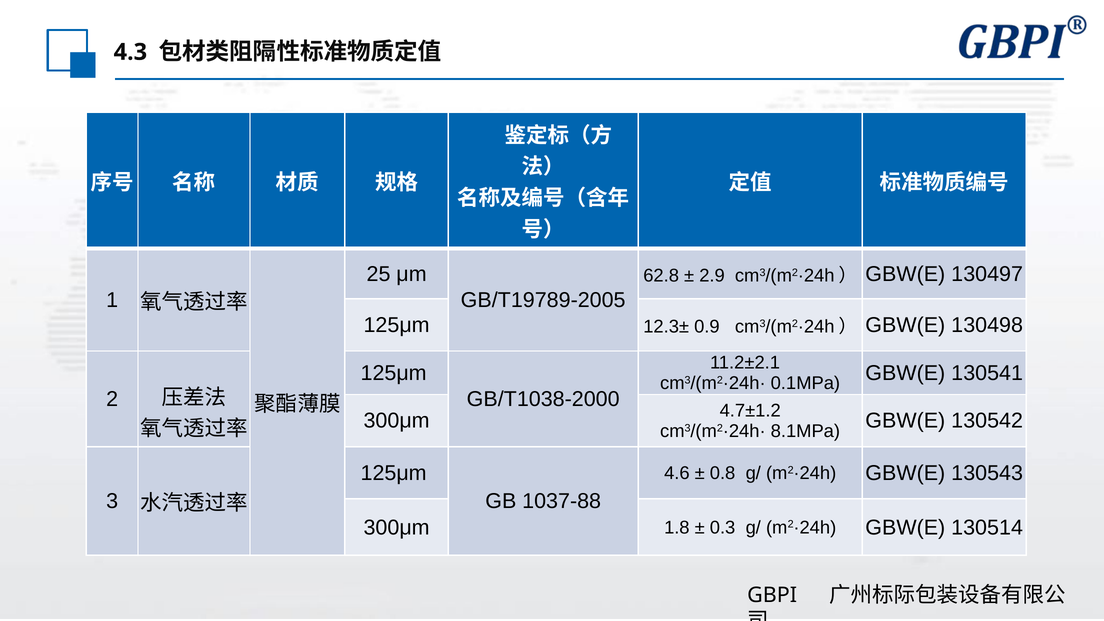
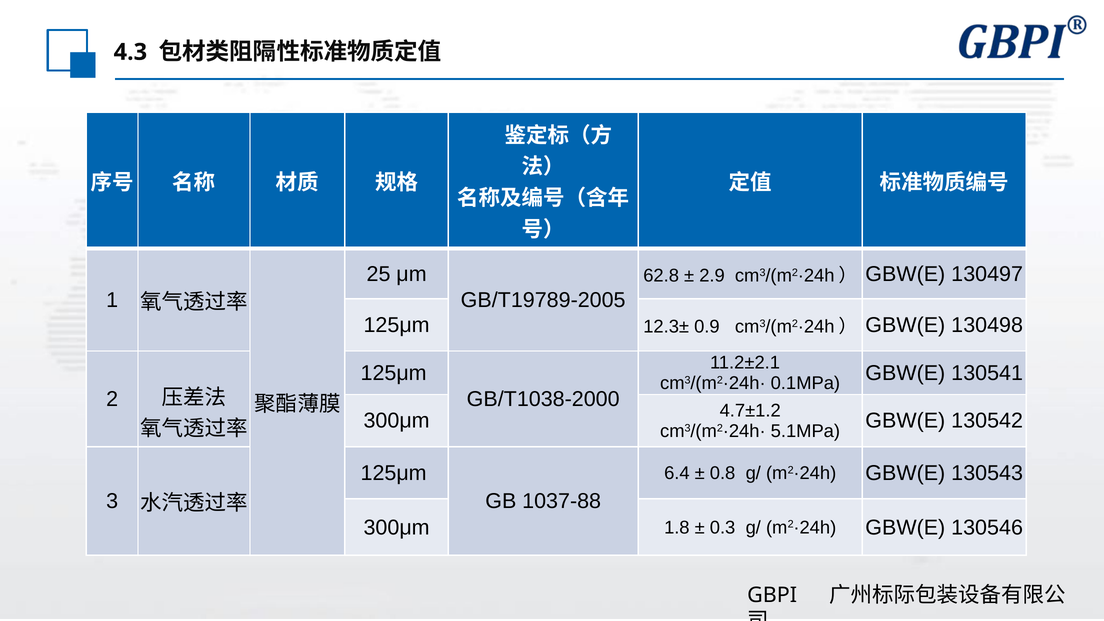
8.1MPa: 8.1MPa -> 5.1MPa
4.6: 4.6 -> 6.4
130514: 130514 -> 130546
